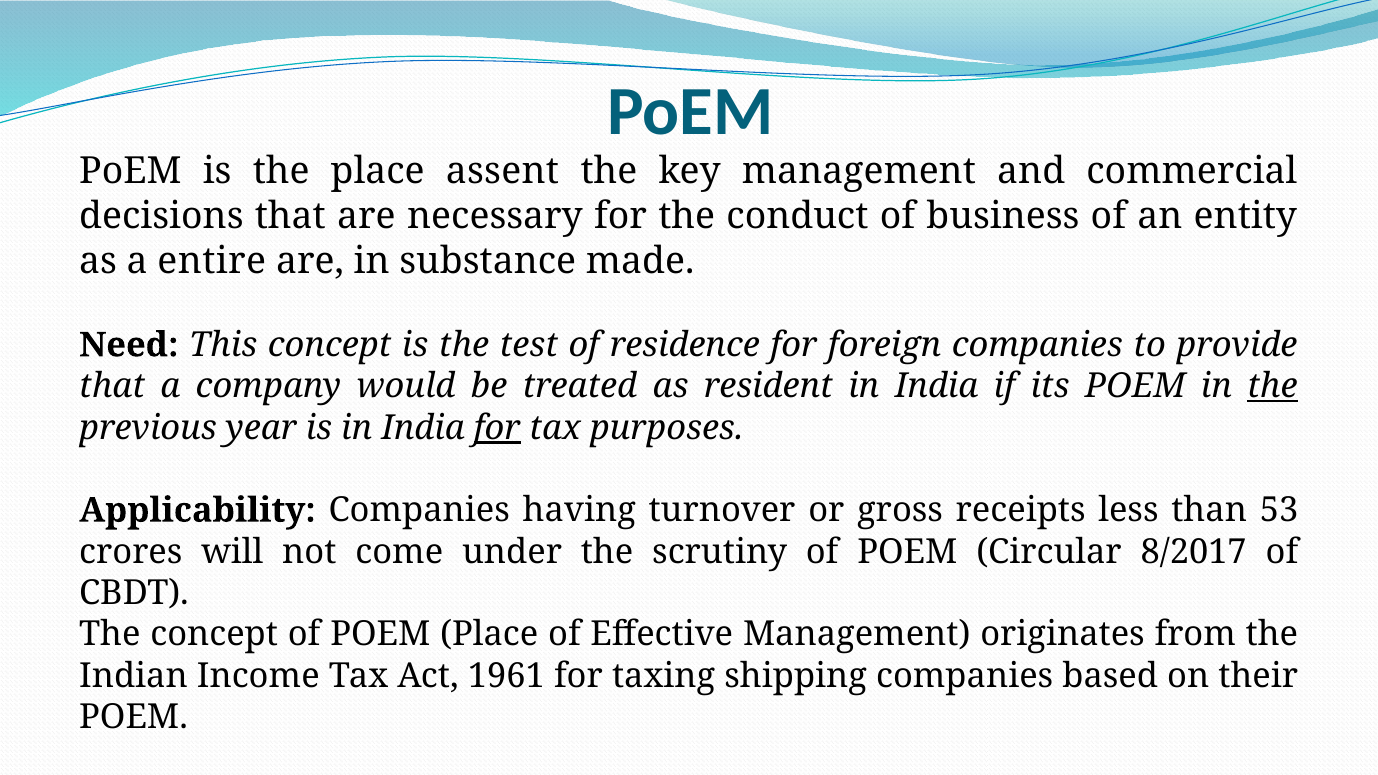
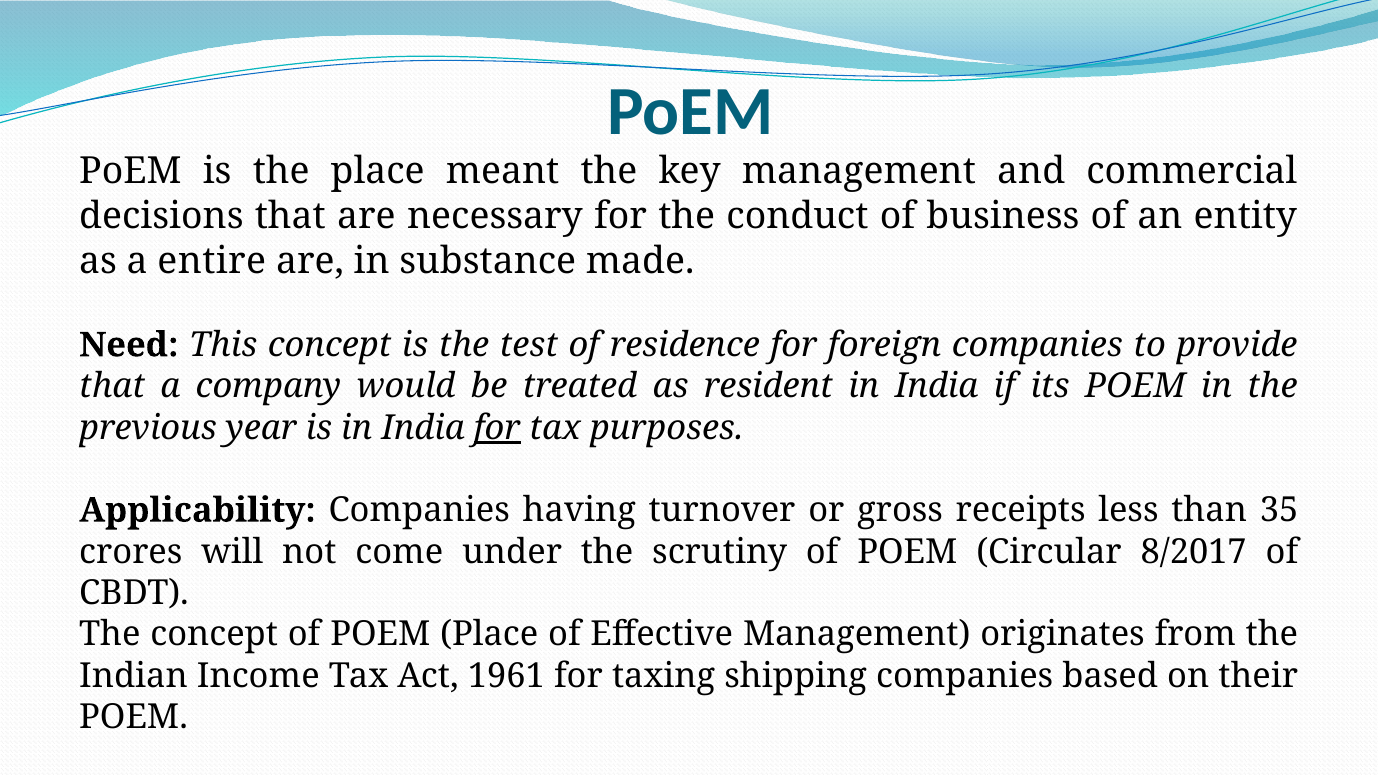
assent: assent -> meant
the at (1272, 386) underline: present -> none
53: 53 -> 35
